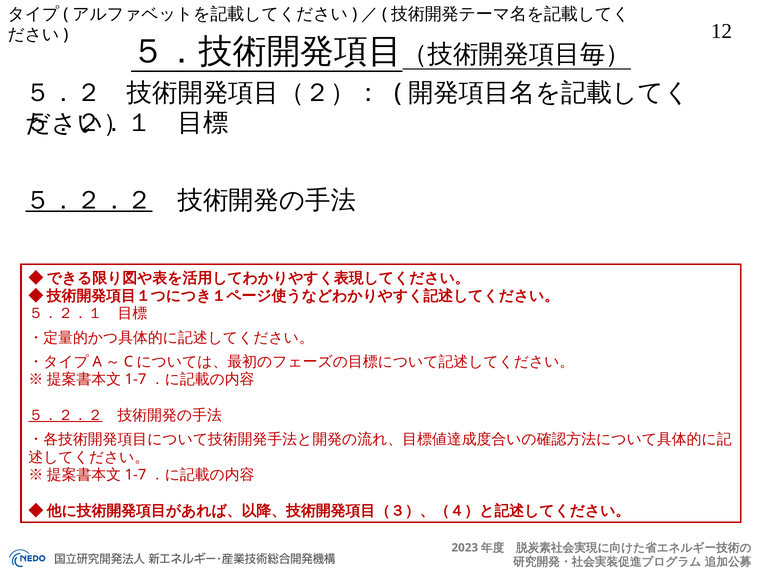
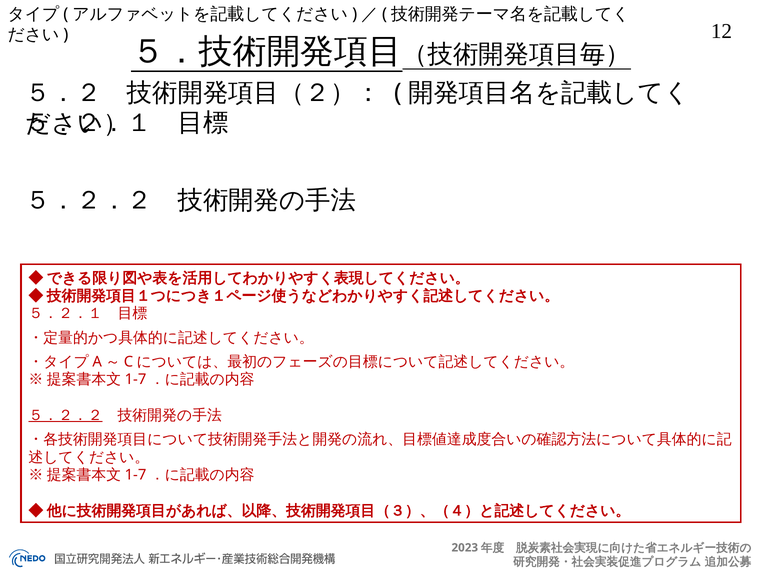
５．２．２ at (89, 200) underline: present -> none
